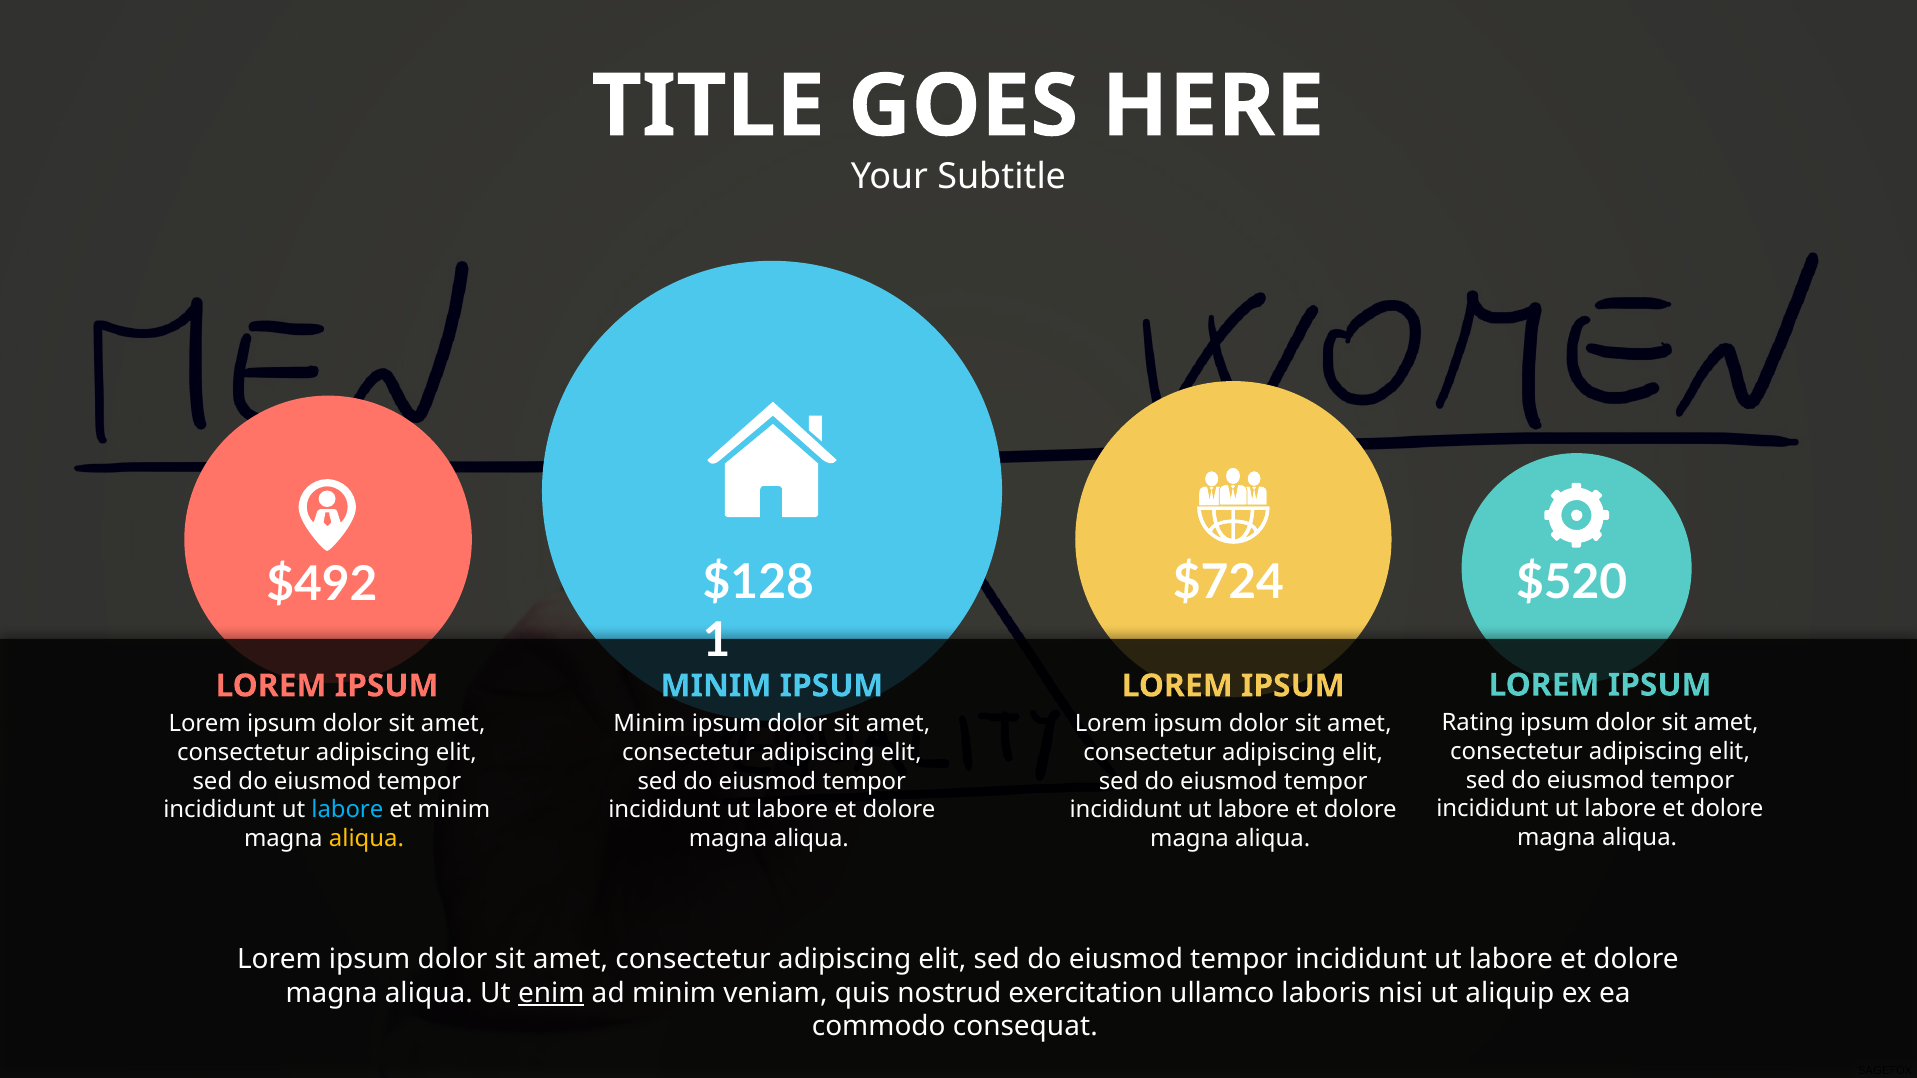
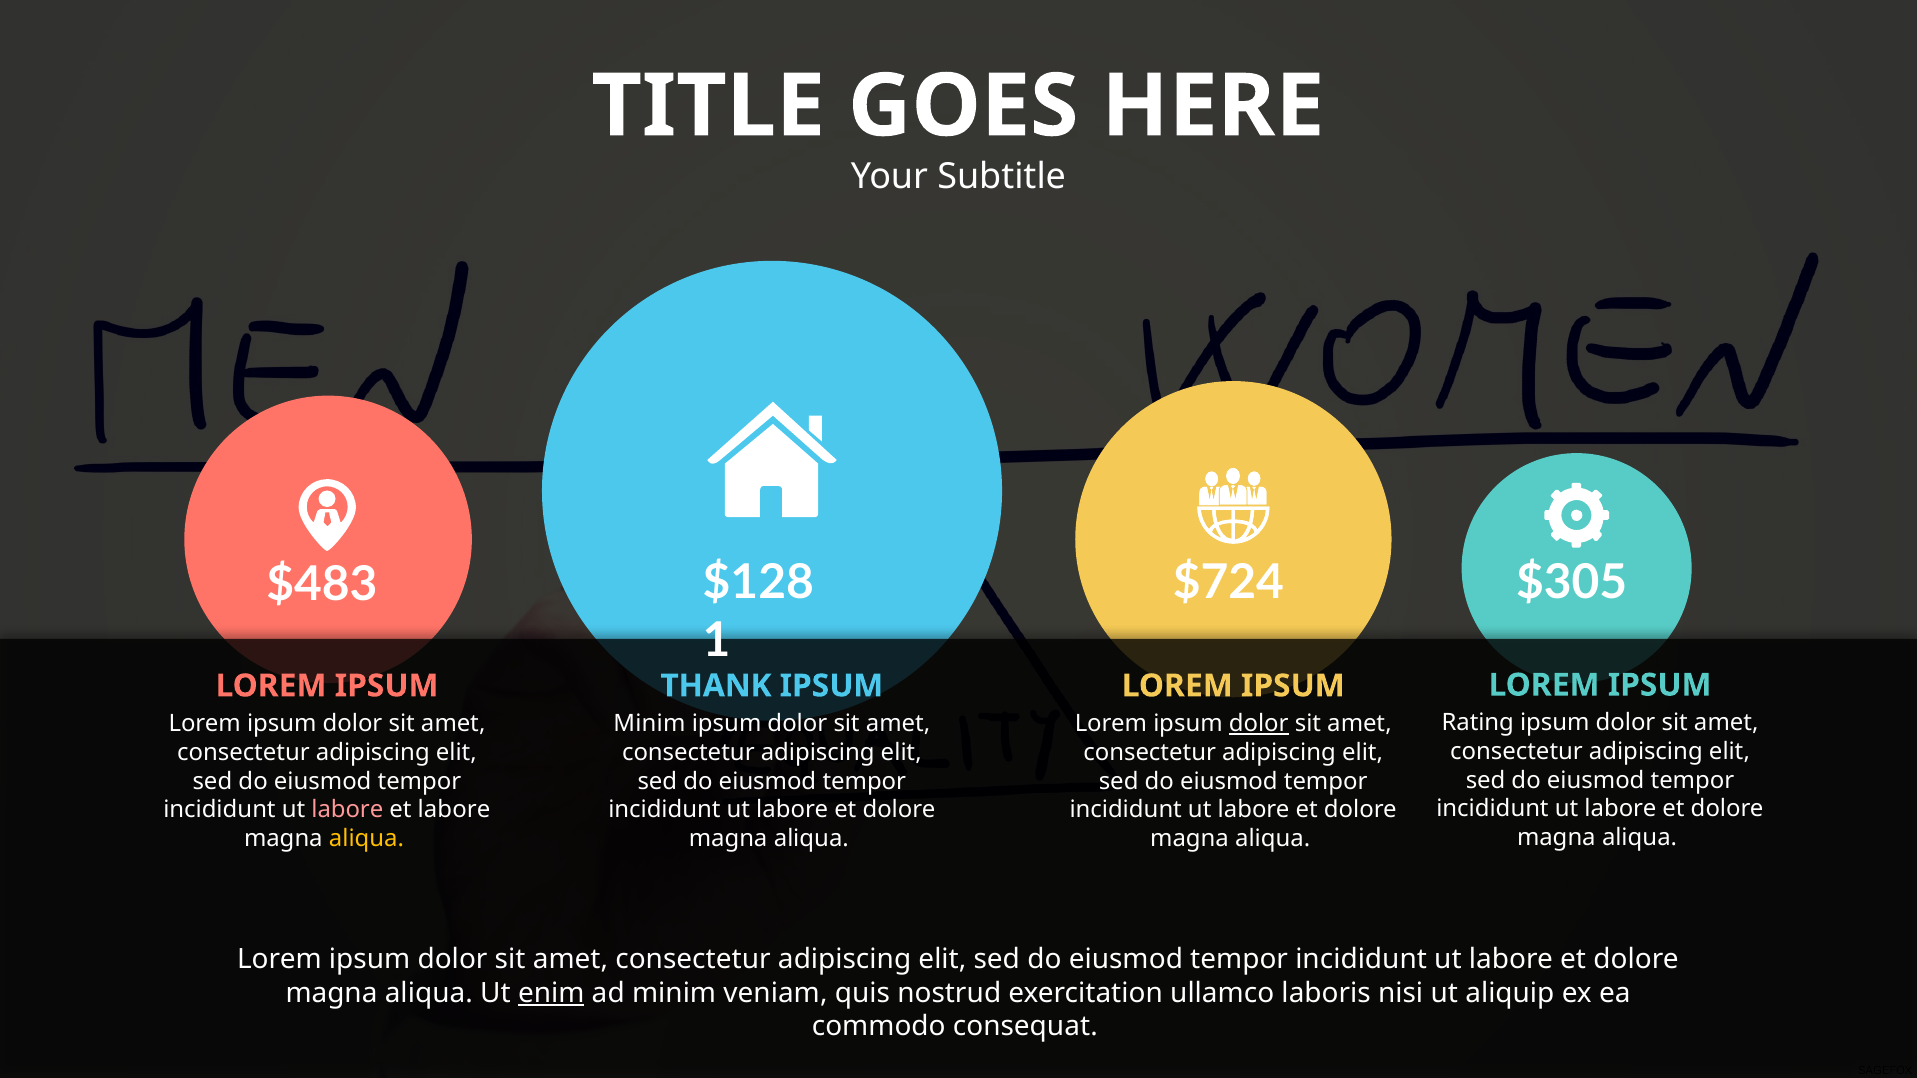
$520: $520 -> $305
$492: $492 -> $483
MINIM at (716, 686): MINIM -> THANK
dolor at (1259, 724) underline: none -> present
labore at (347, 810) colour: light blue -> pink
et minim: minim -> labore
